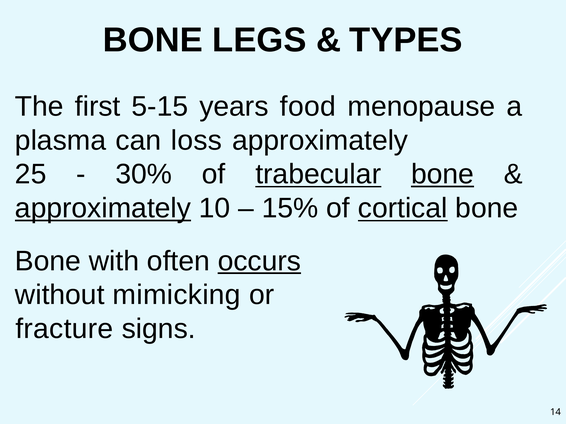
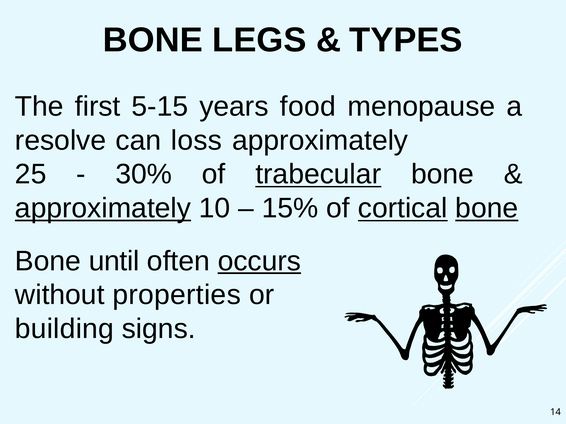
plasma: plasma -> resolve
bone at (442, 175) underline: present -> none
bone at (487, 209) underline: none -> present
with: with -> until
mimicking: mimicking -> properties
fracture: fracture -> building
